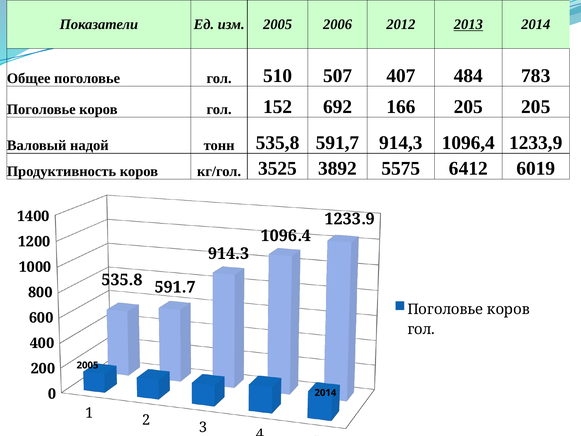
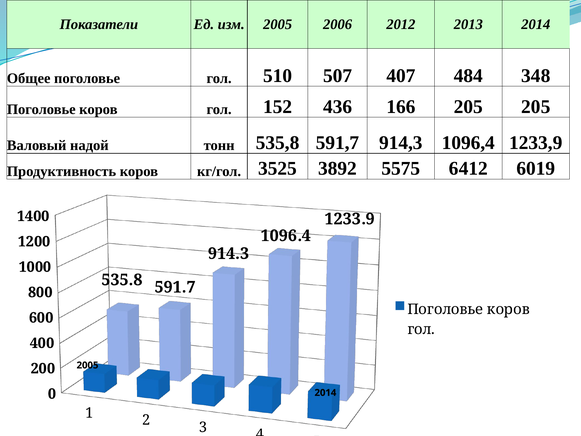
2013 underline: present -> none
783: 783 -> 348
692: 692 -> 436
